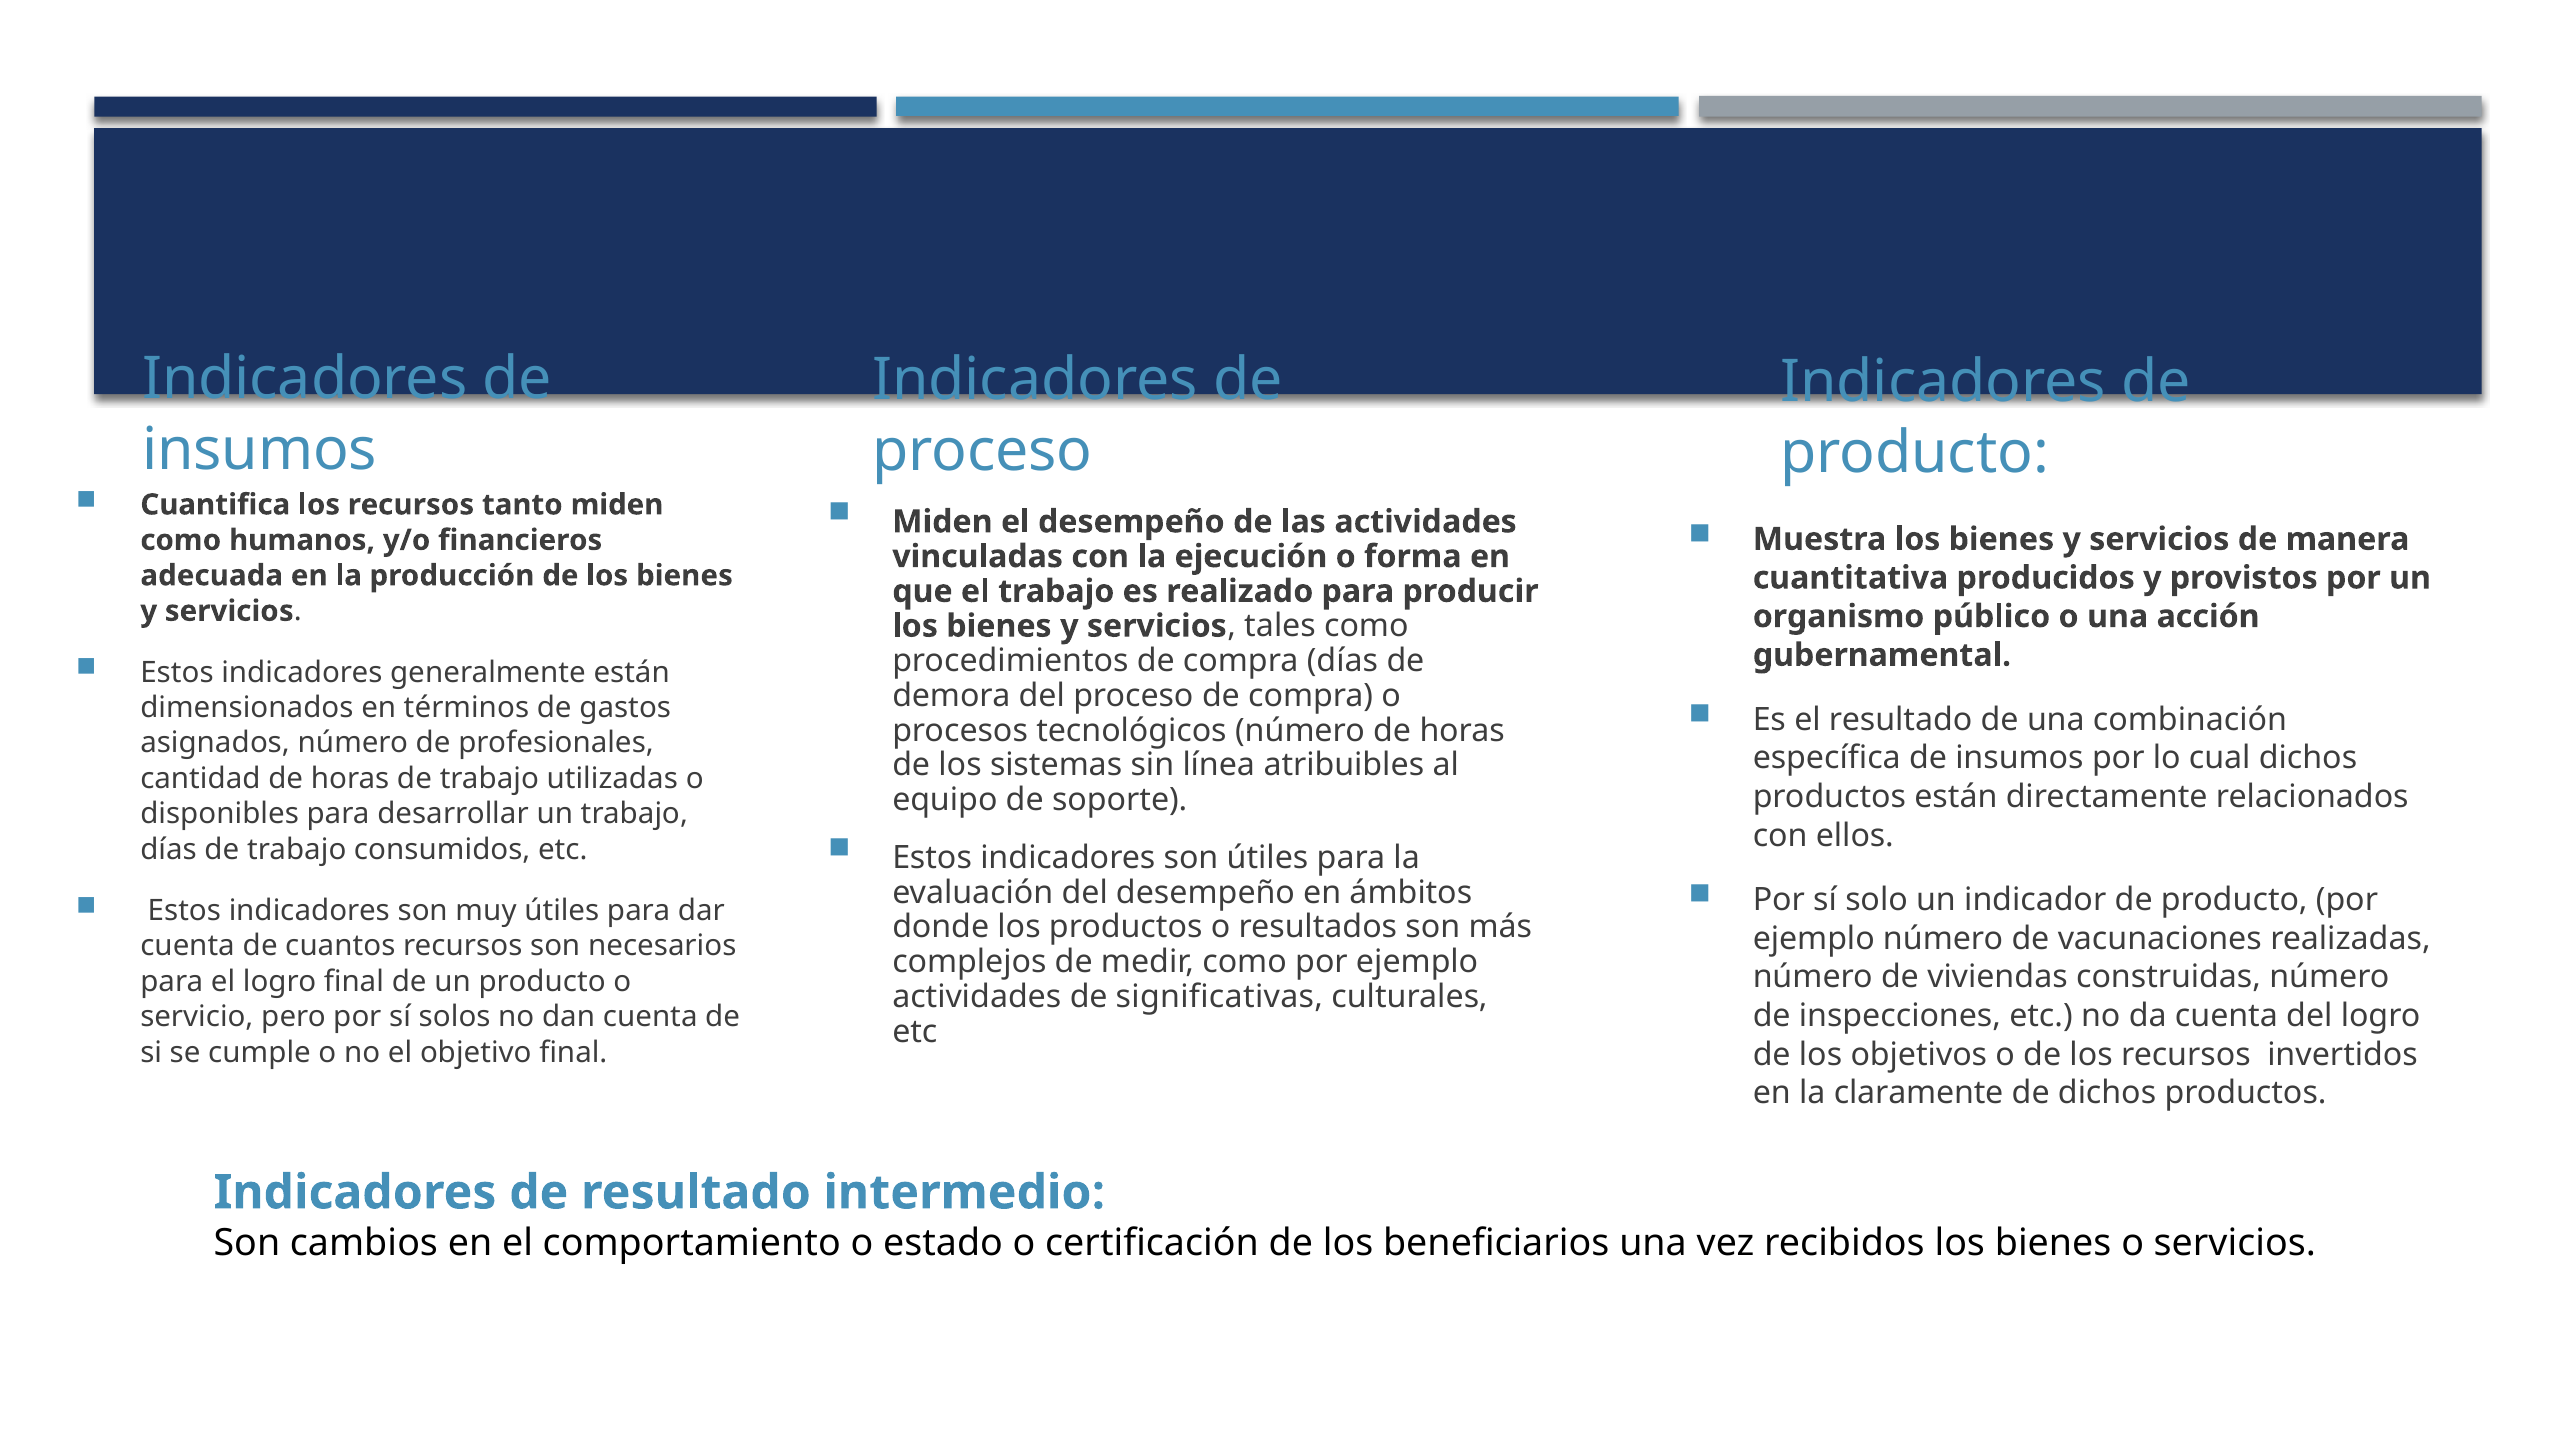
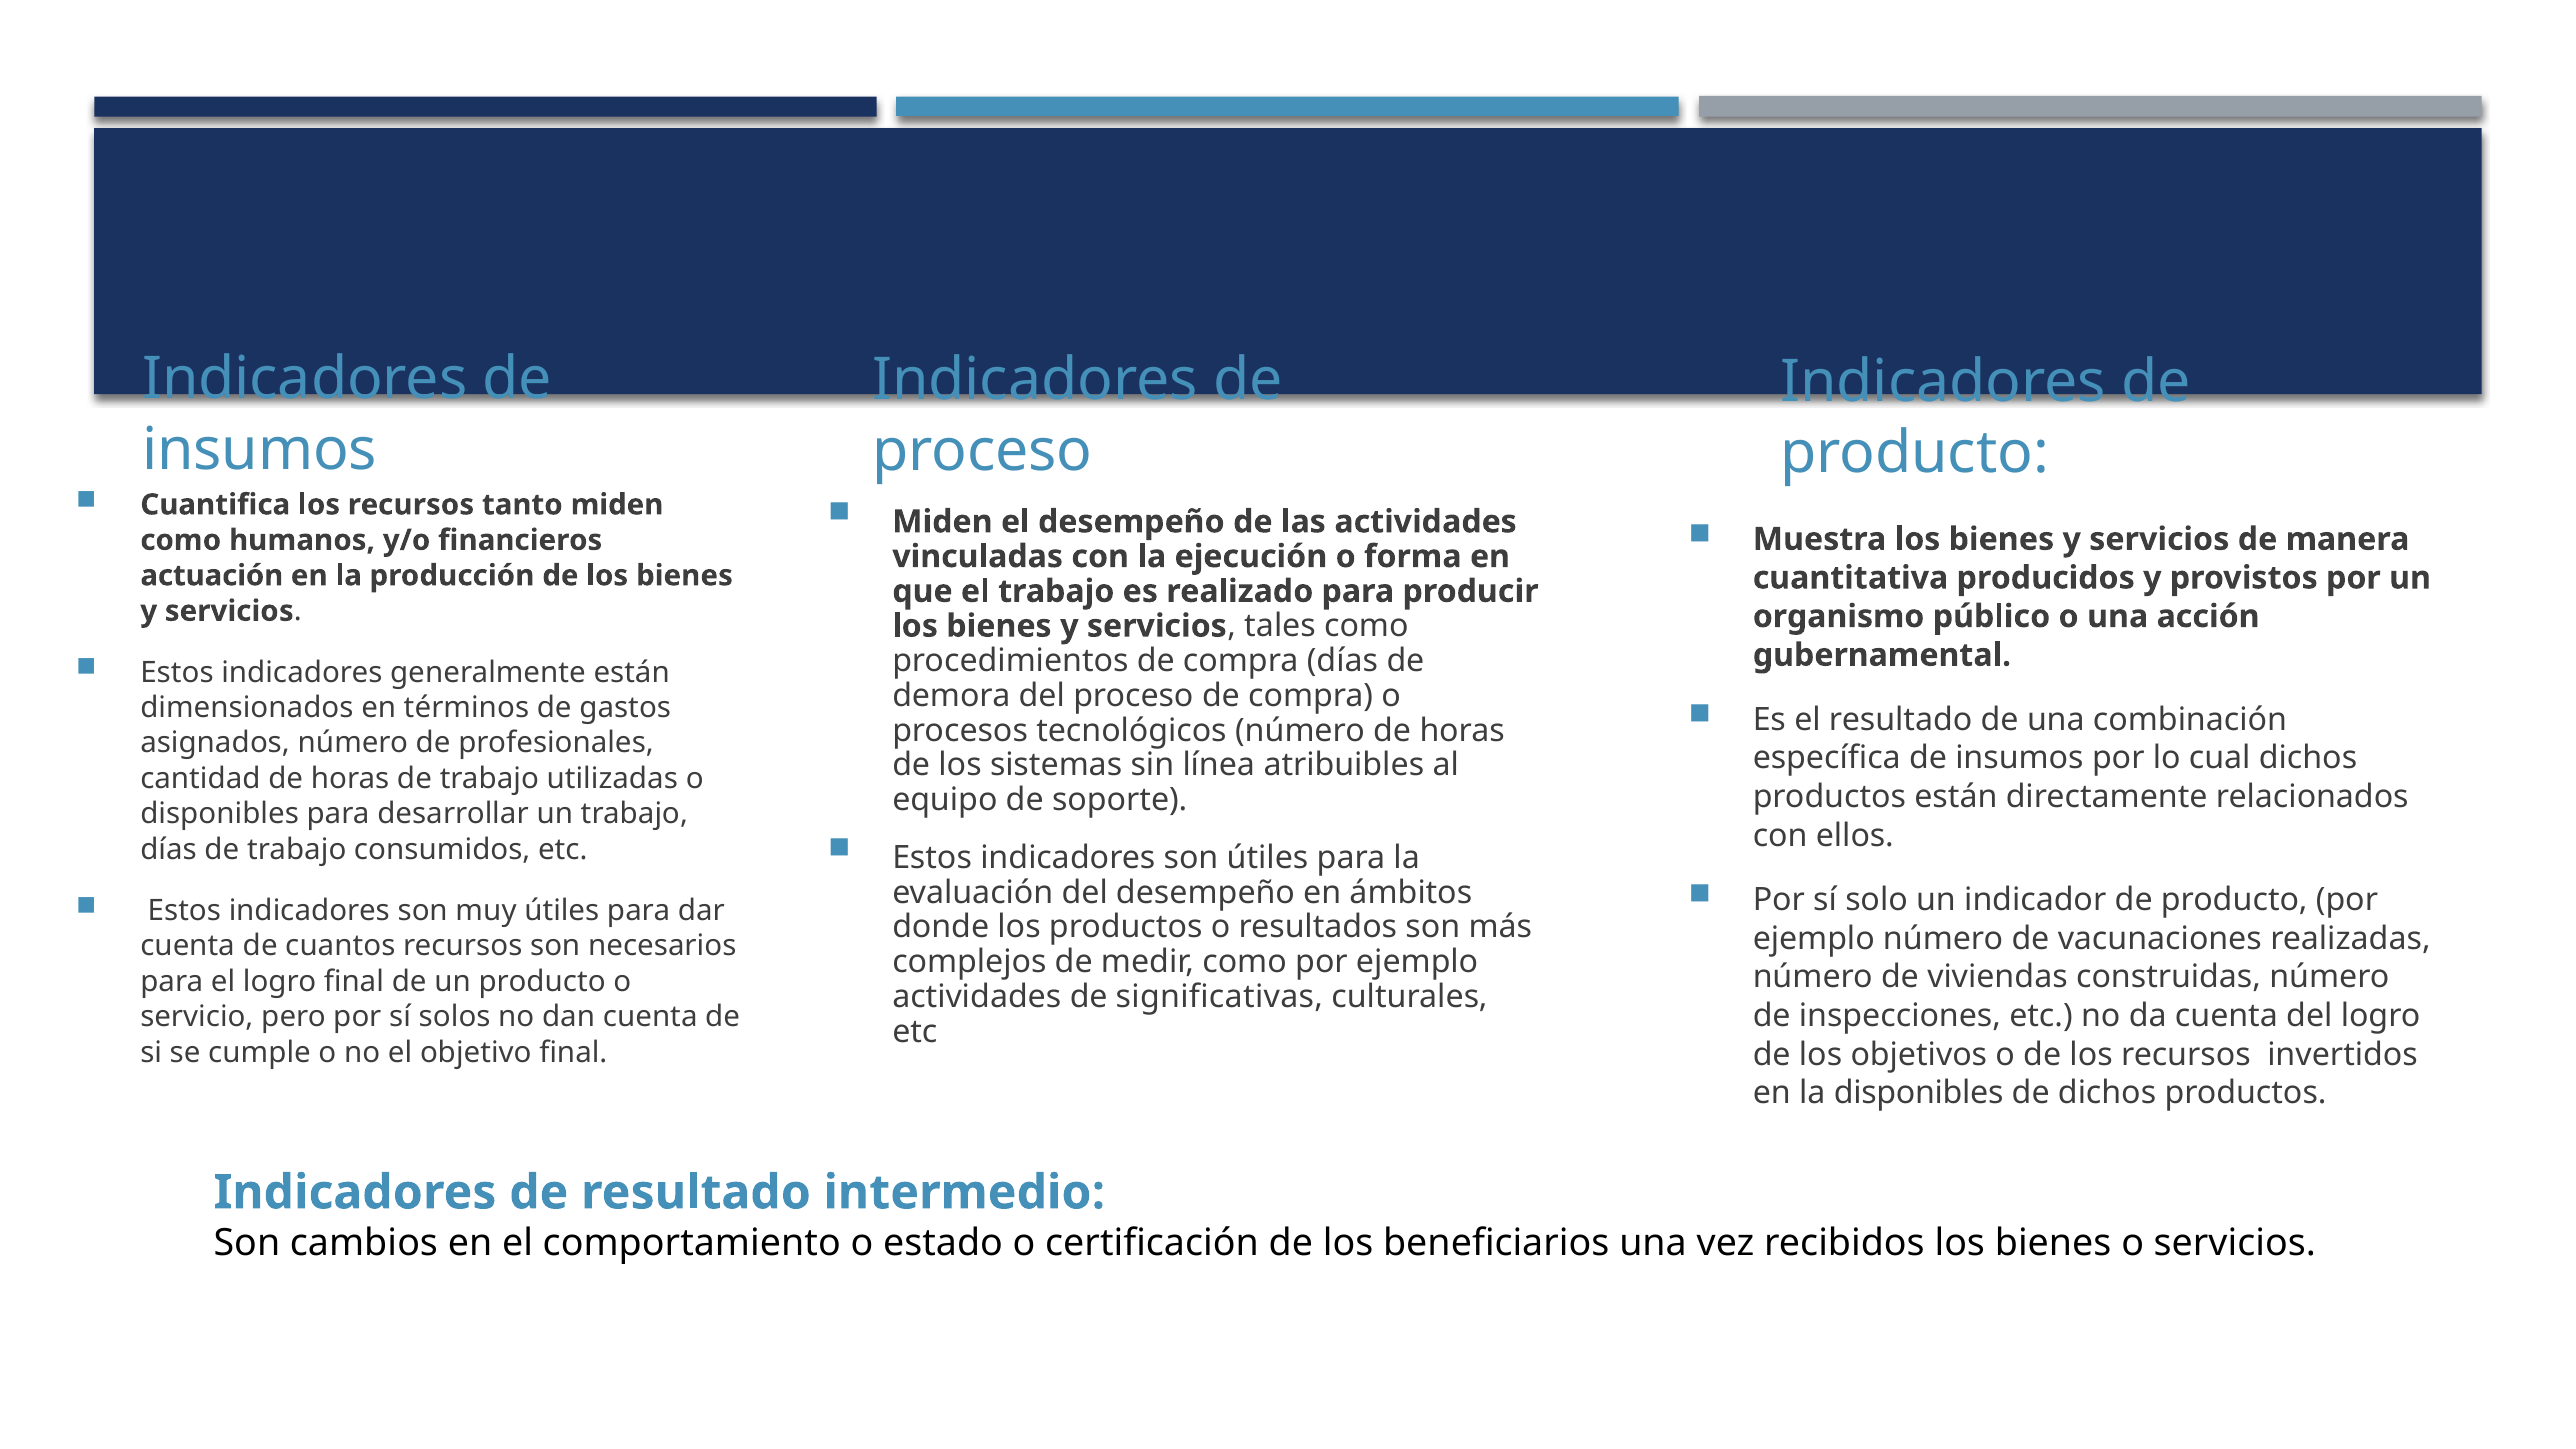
adecuada: adecuada -> actuación
la claramente: claramente -> disponibles
